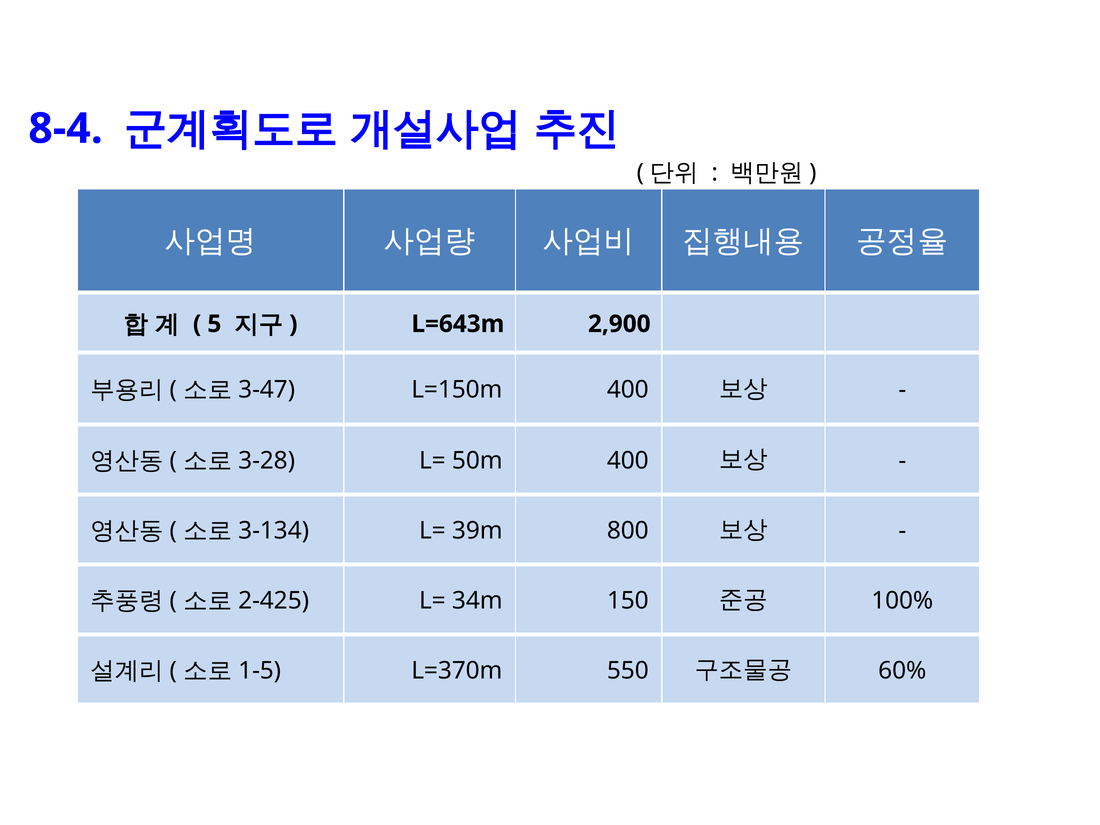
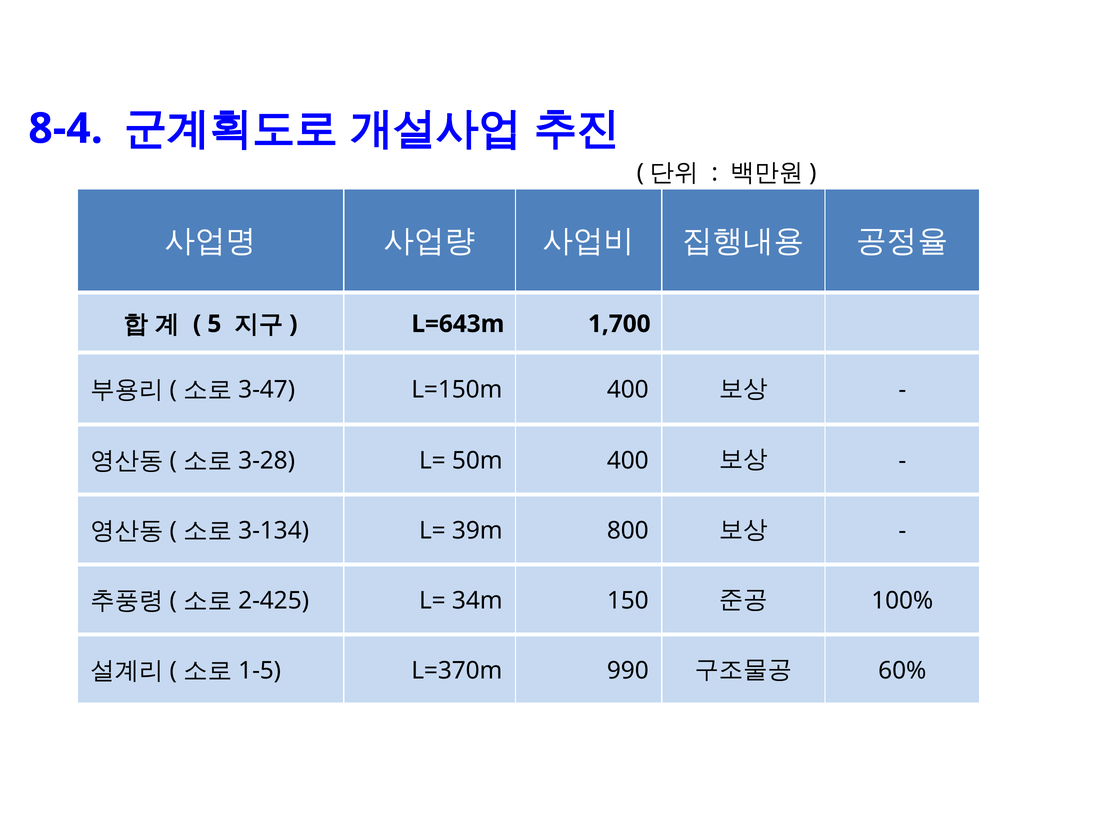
2,900: 2,900 -> 1,700
550: 550 -> 990
